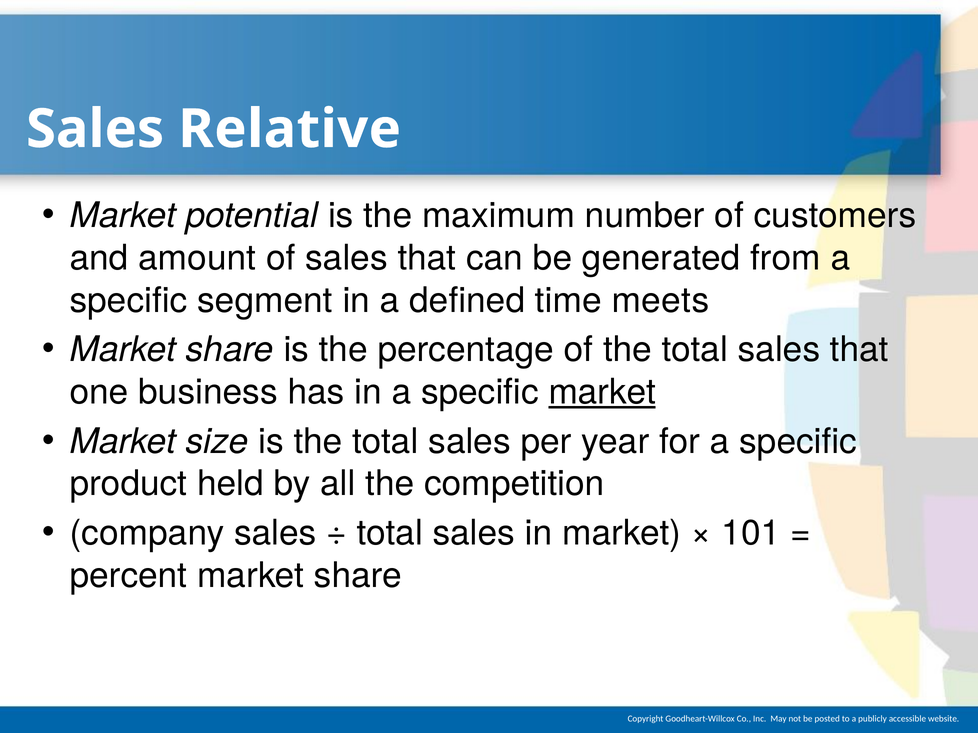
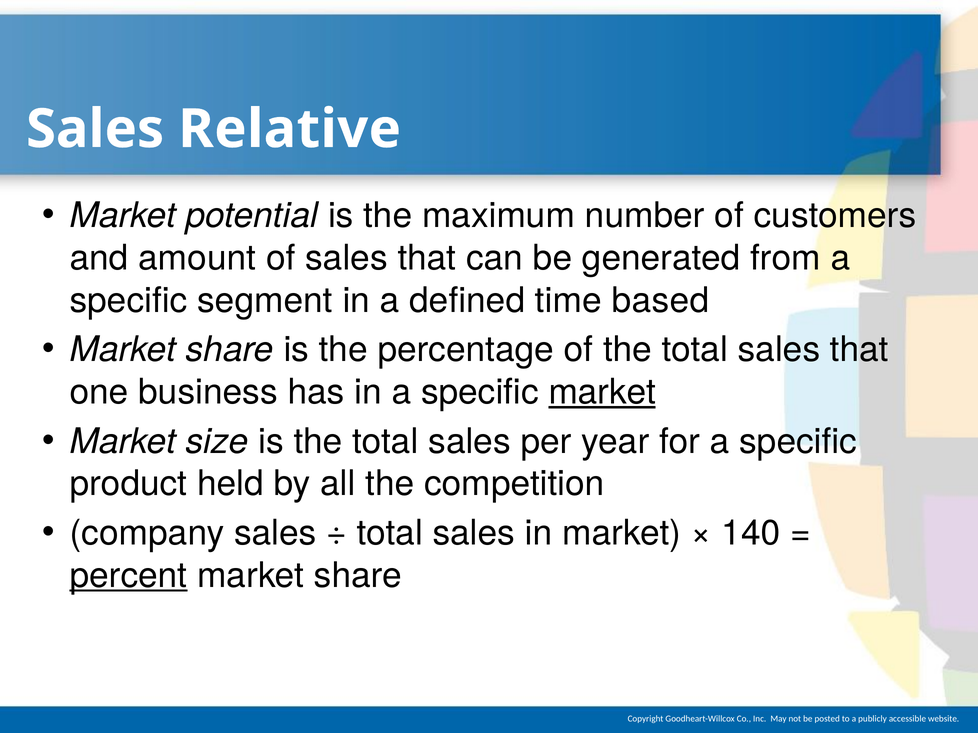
meets: meets -> based
101: 101 -> 140
percent underline: none -> present
